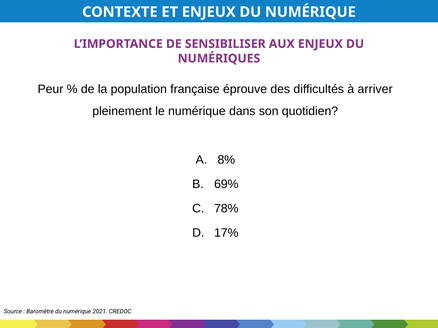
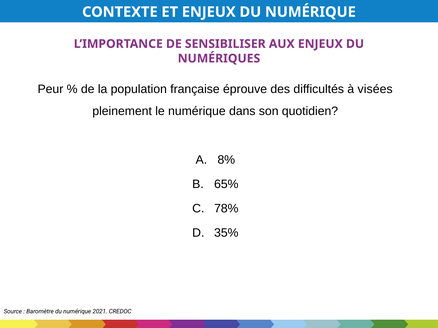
arriver: arriver -> visées
69%: 69% -> 65%
17%: 17% -> 35%
